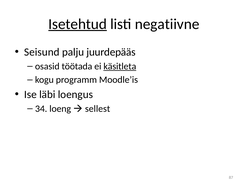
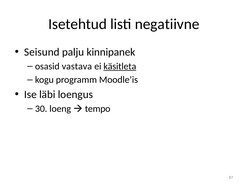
Isetehtud underline: present -> none
juurdepääs: juurdepääs -> kinnipanek
töötada: töötada -> vastava
34: 34 -> 30
sellest: sellest -> tempo
